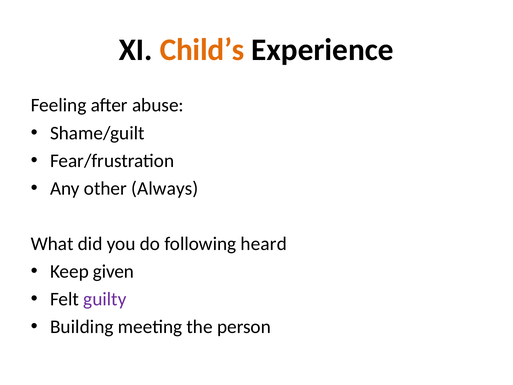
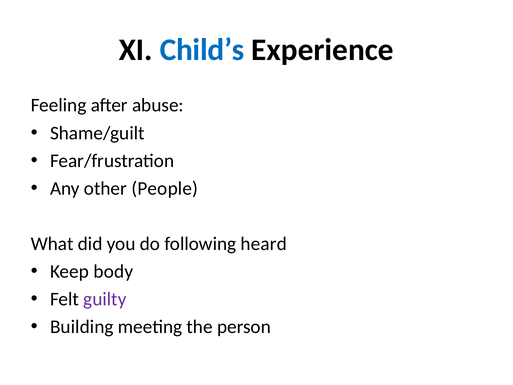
Child’s colour: orange -> blue
Always: Always -> People
given: given -> body
